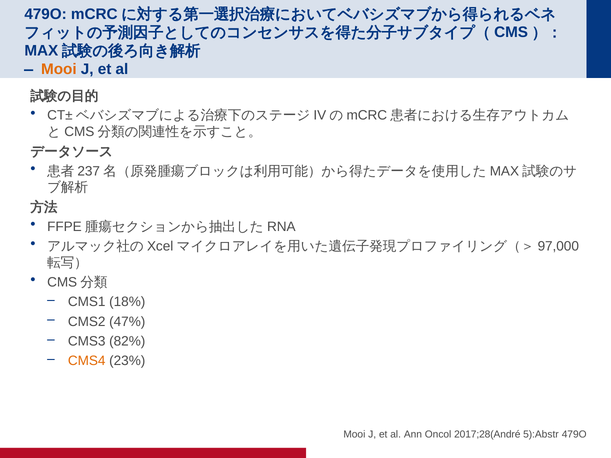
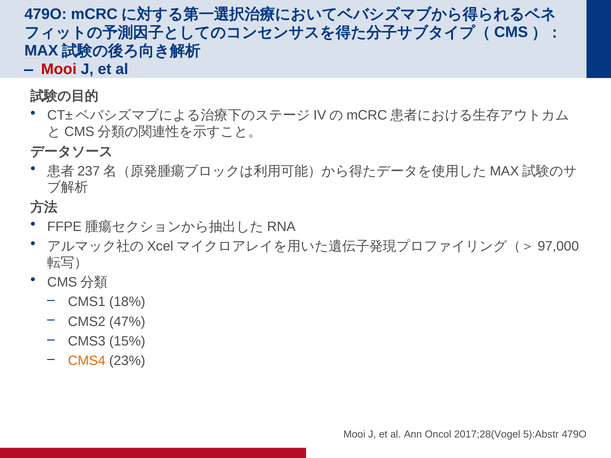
Mooi at (59, 69) colour: orange -> red
82%: 82% -> 15%
2017;28(André: 2017;28(André -> 2017;28(Vogel
